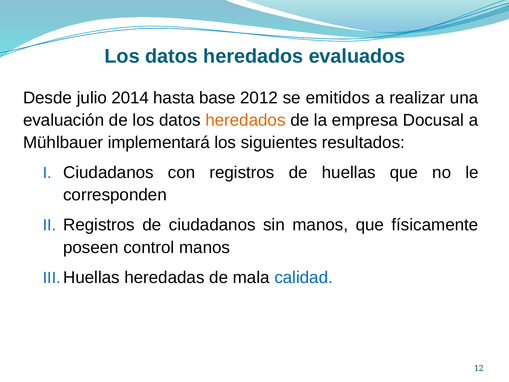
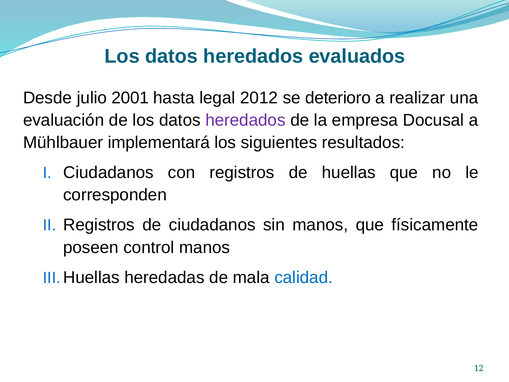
2014: 2014 -> 2001
base: base -> legal
emitidos: emitidos -> deterioro
heredados at (245, 120) colour: orange -> purple
